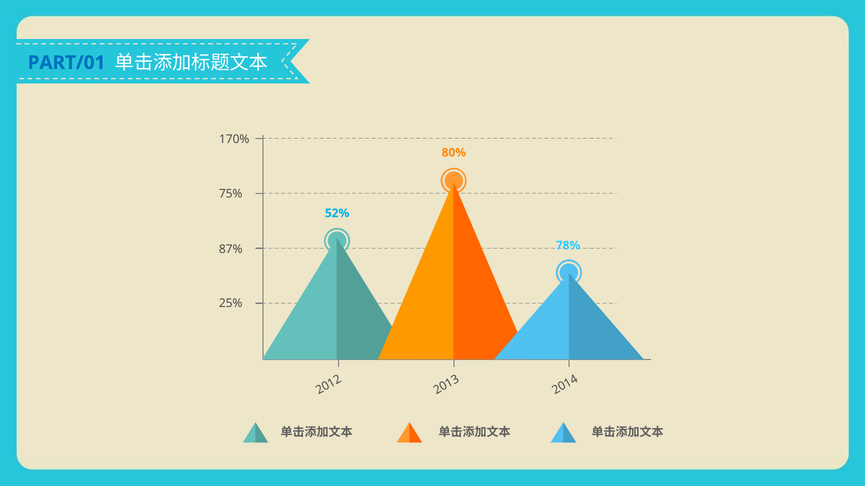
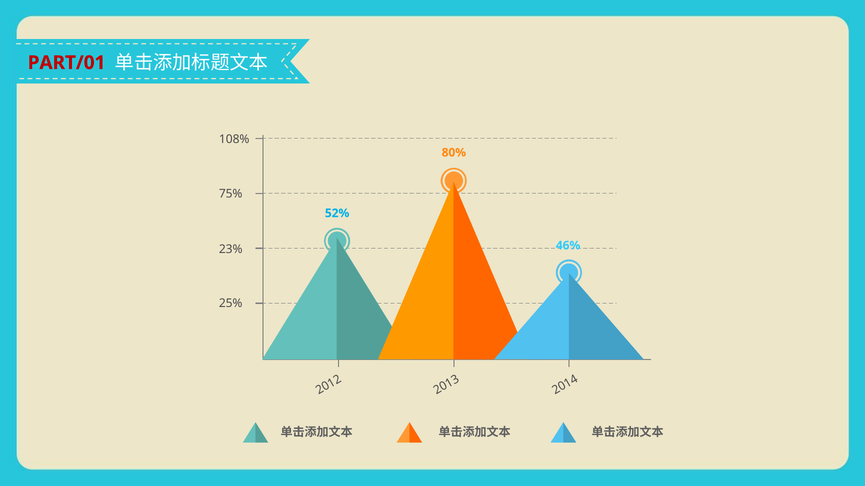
PART/01 colour: blue -> red
170%: 170% -> 108%
78%: 78% -> 46%
87%: 87% -> 23%
